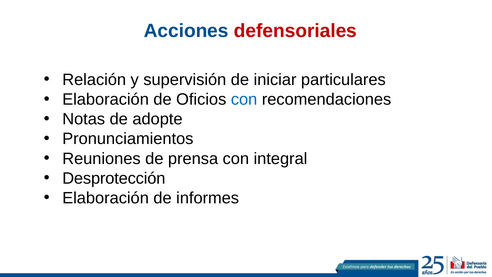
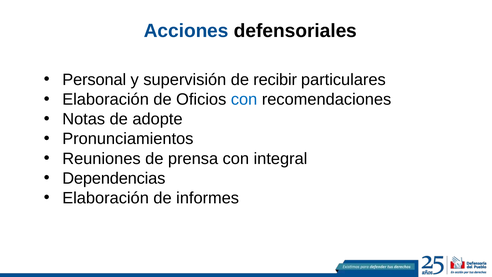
defensoriales colour: red -> black
Relación: Relación -> Personal
iniciar: iniciar -> recibir
Desprotección: Desprotección -> Dependencias
